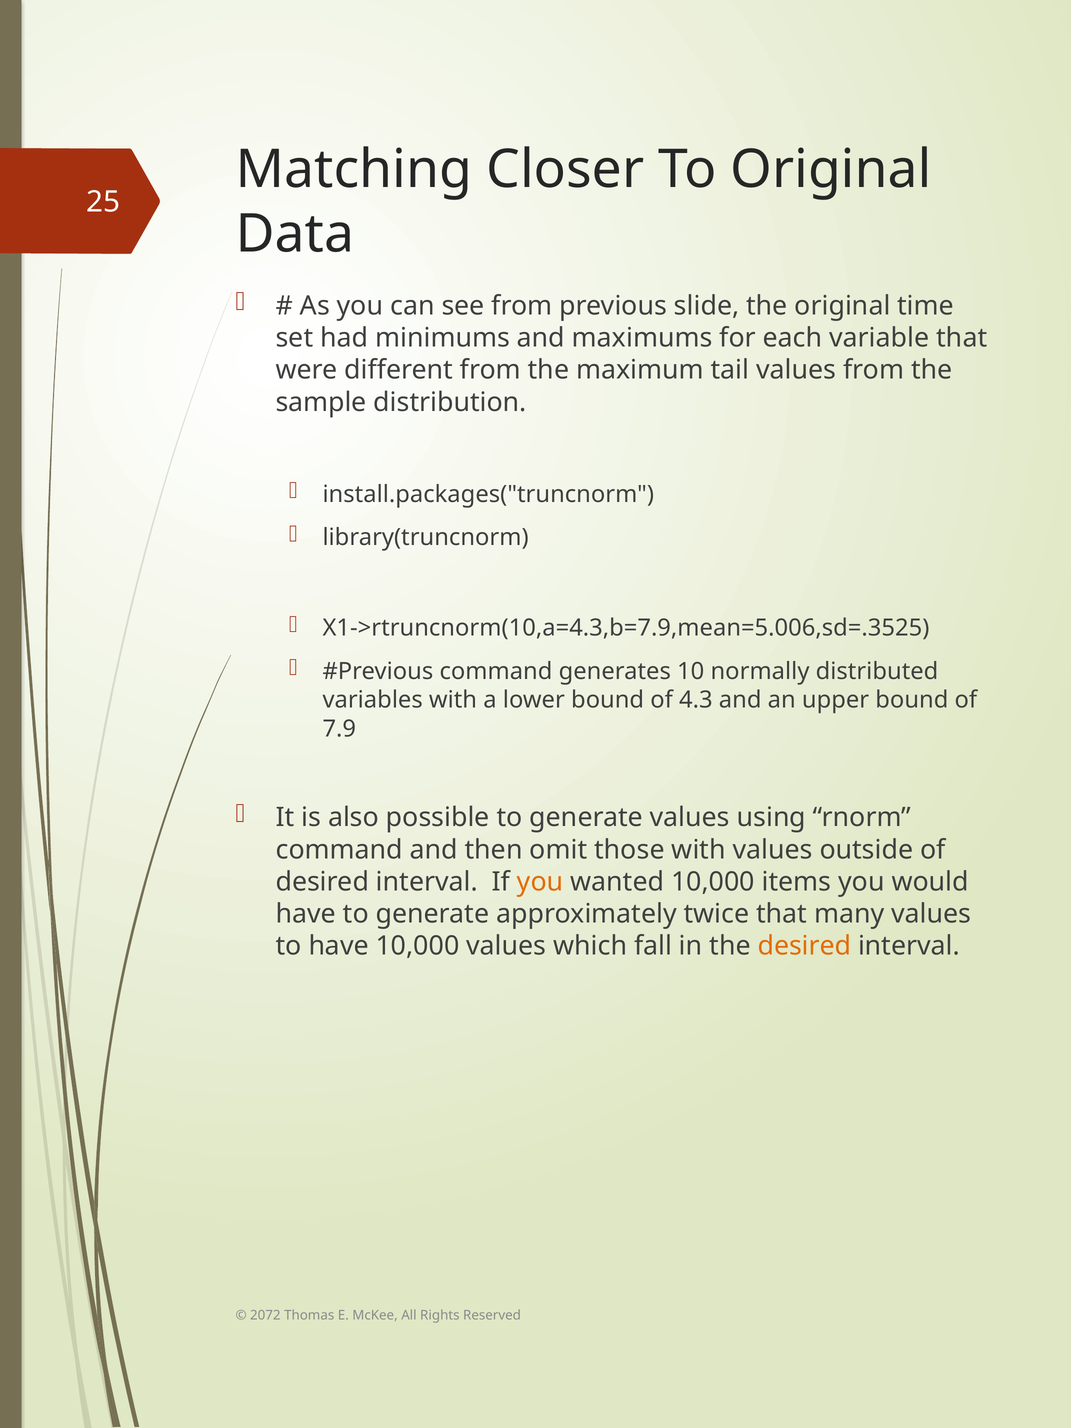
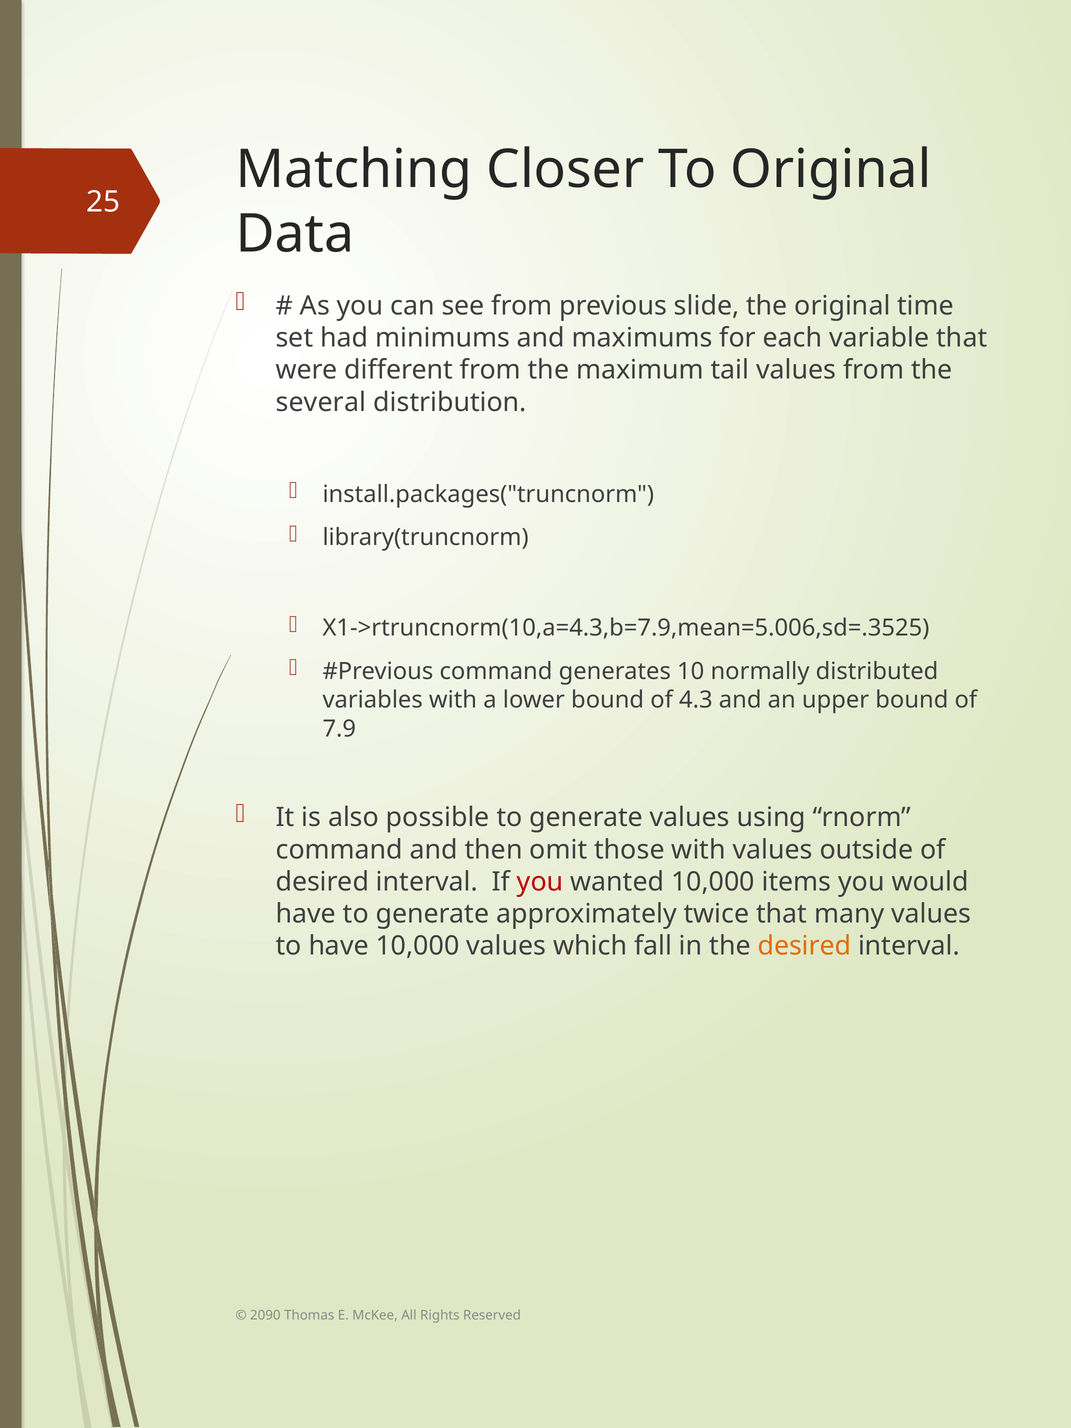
sample: sample -> several
you at (540, 882) colour: orange -> red
2072: 2072 -> 2090
